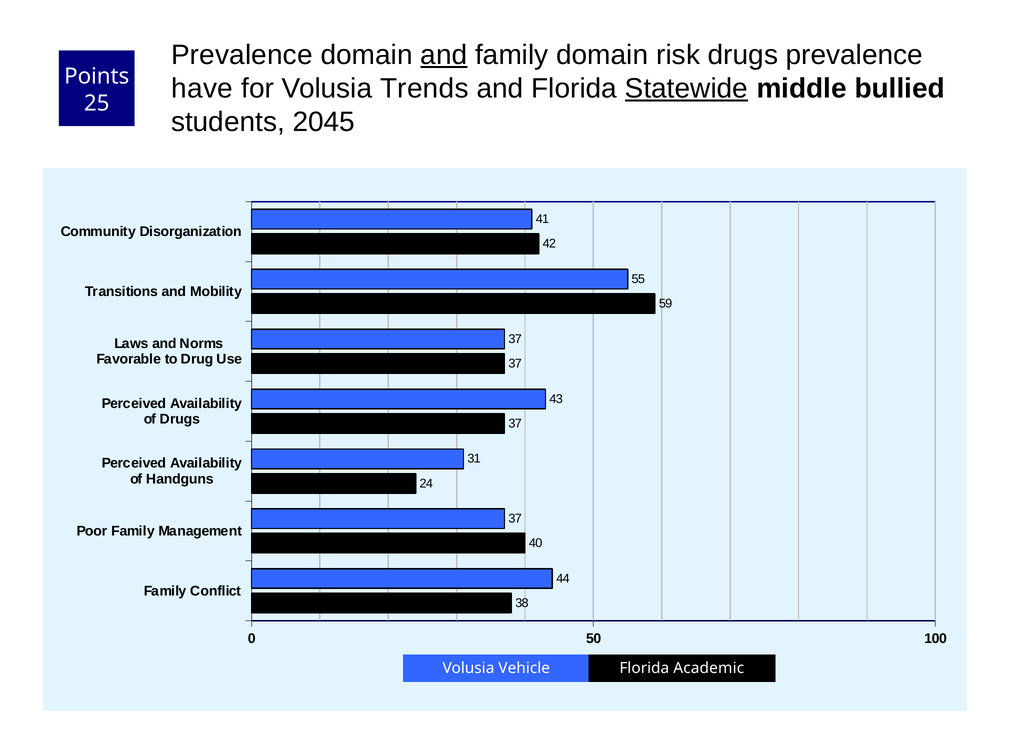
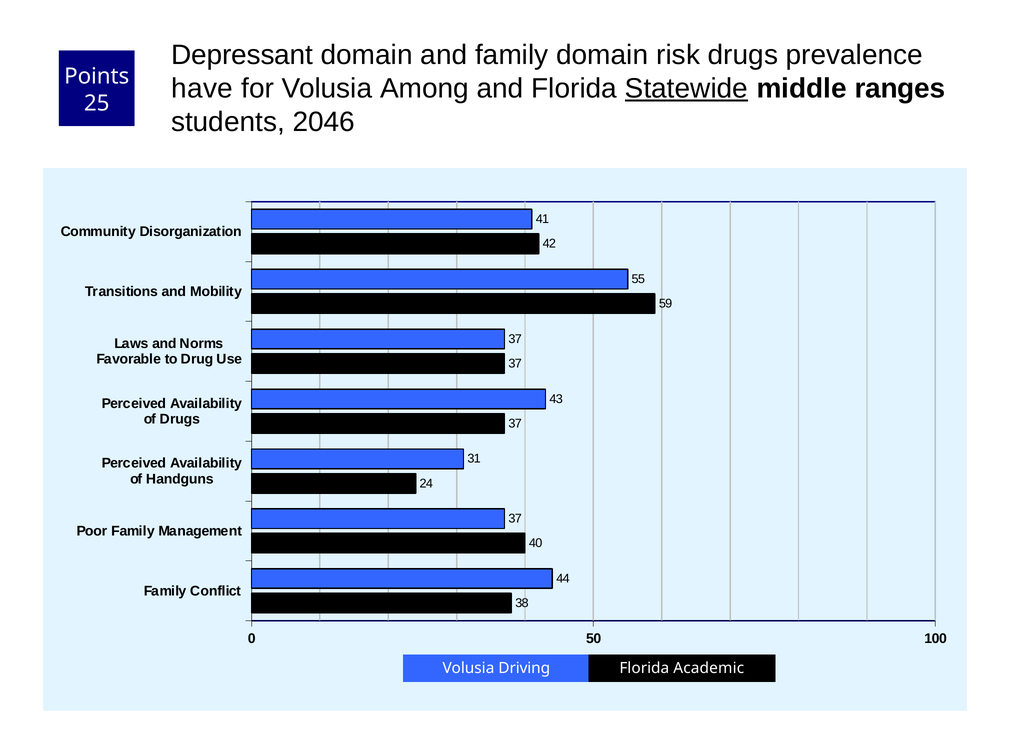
Prevalence at (242, 55): Prevalence -> Depressant
and at (444, 55) underline: present -> none
Trends: Trends -> Among
bullied: bullied -> ranges
2045: 2045 -> 2046
Vehicle: Vehicle -> Driving
